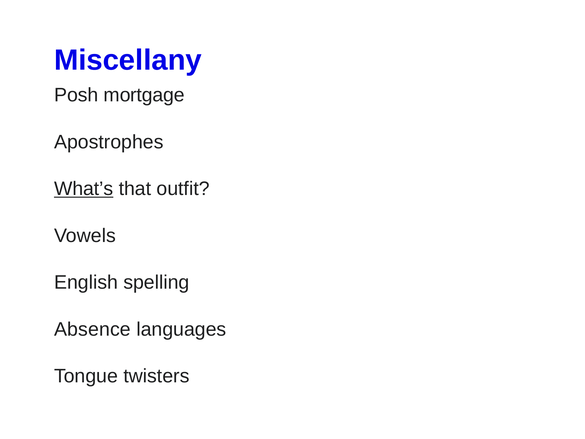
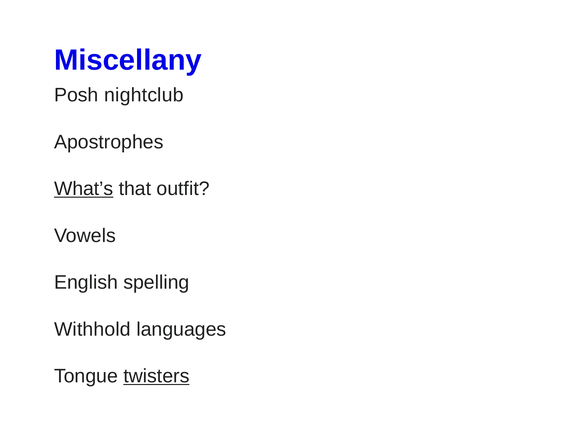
mortgage: mortgage -> nightclub
Absence: Absence -> Withhold
twisters underline: none -> present
